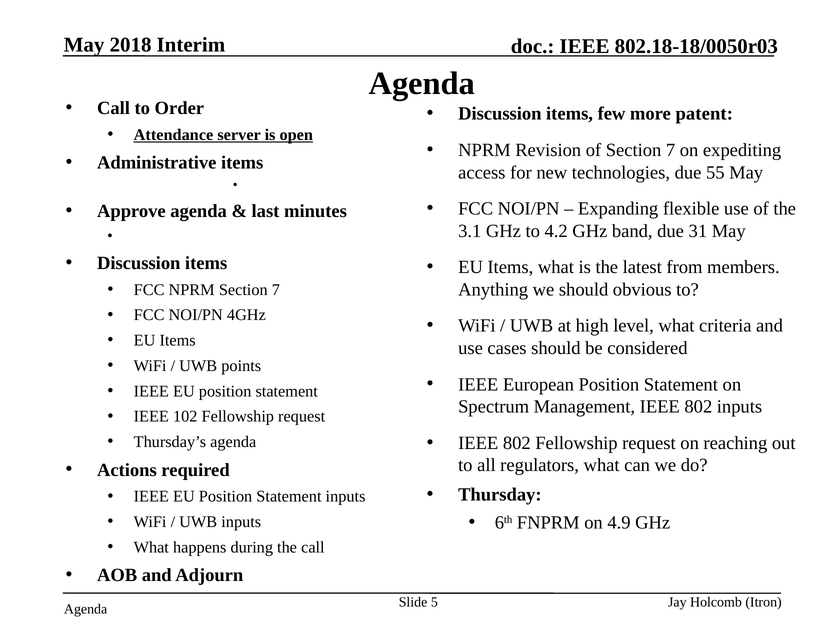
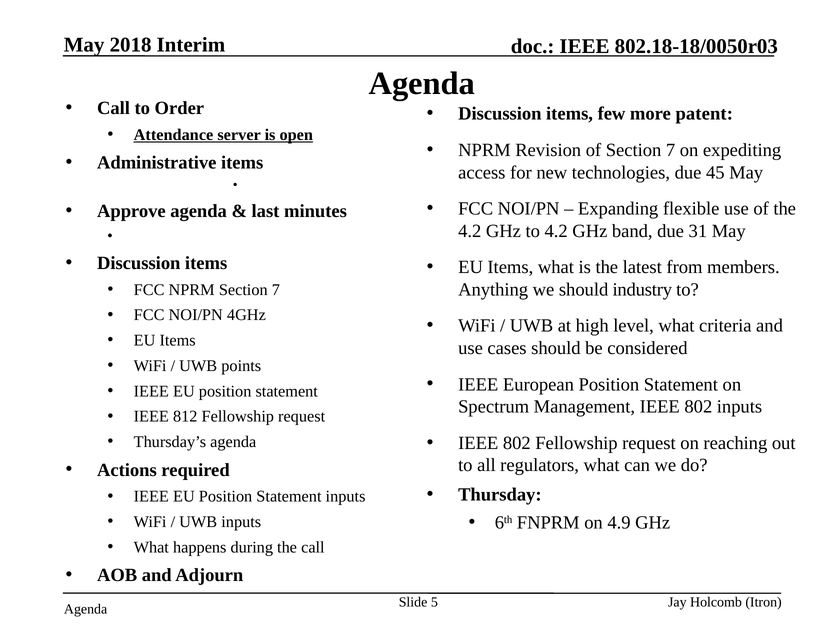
55: 55 -> 45
3.1 at (470, 231): 3.1 -> 4.2
obvious: obvious -> industry
102: 102 -> 812
